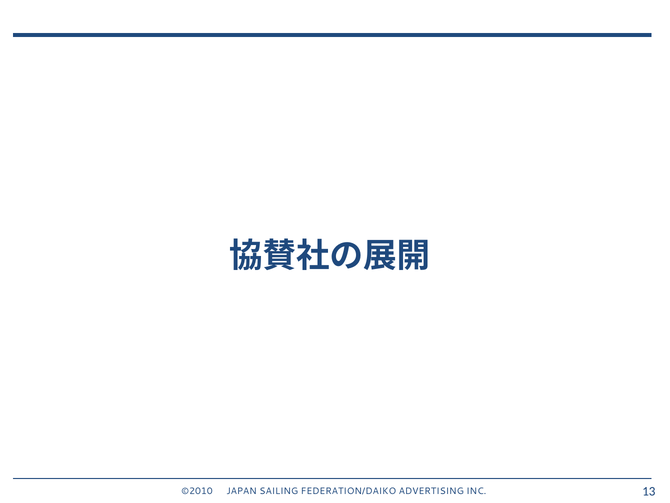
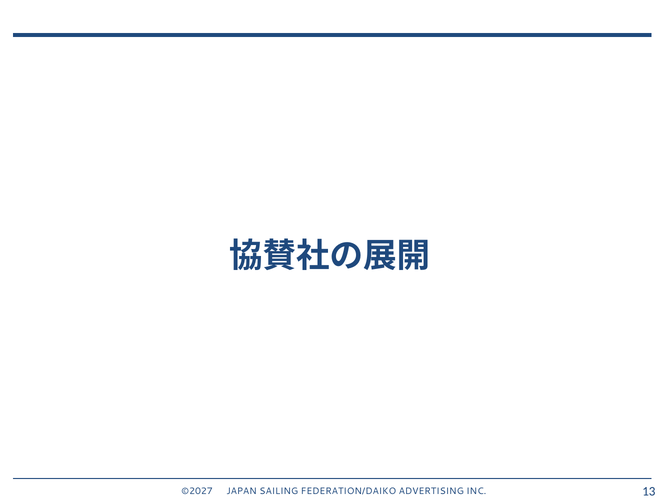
©2010: ©2010 -> ©2027
